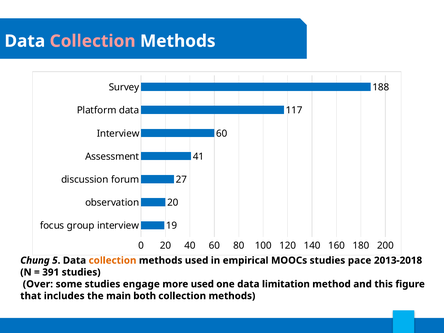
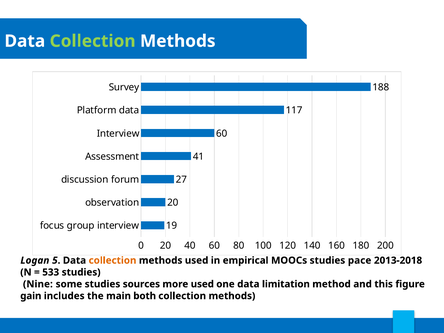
Collection at (93, 41) colour: pink -> light green
Chung: Chung -> Logan
391: 391 -> 533
Over: Over -> Nine
engage: engage -> sources
that: that -> gain
